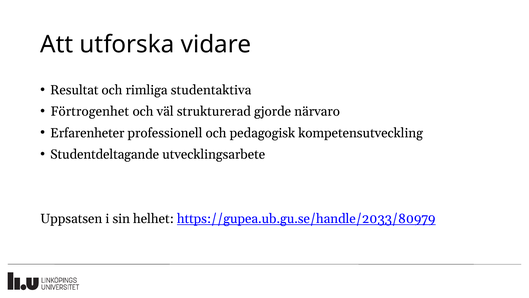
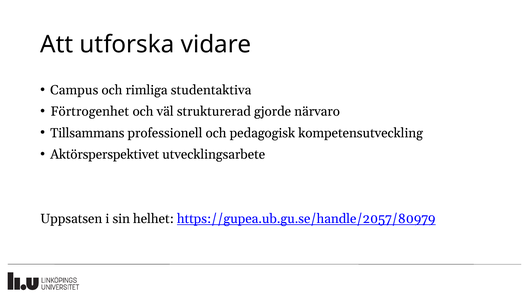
Resultat: Resultat -> Campus
Erfarenheter: Erfarenheter -> Tillsammans
Studentdeltagande: Studentdeltagande -> Aktörsperspektivet
https://gupea.ub.gu.se/handle/2033/80979: https://gupea.ub.gu.se/handle/2033/80979 -> https://gupea.ub.gu.se/handle/2057/80979
